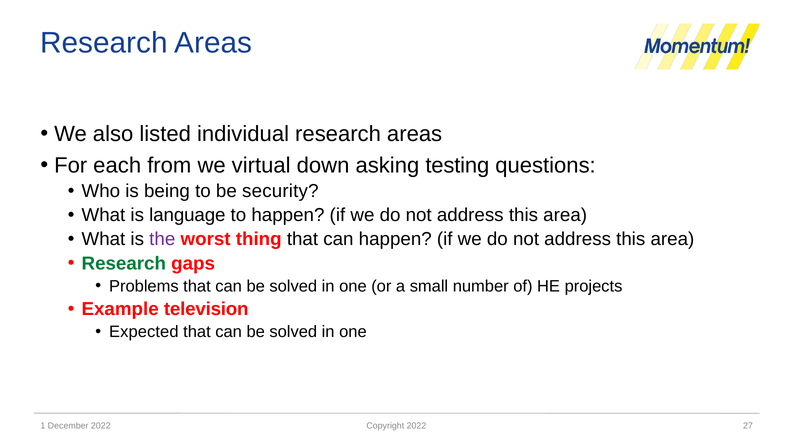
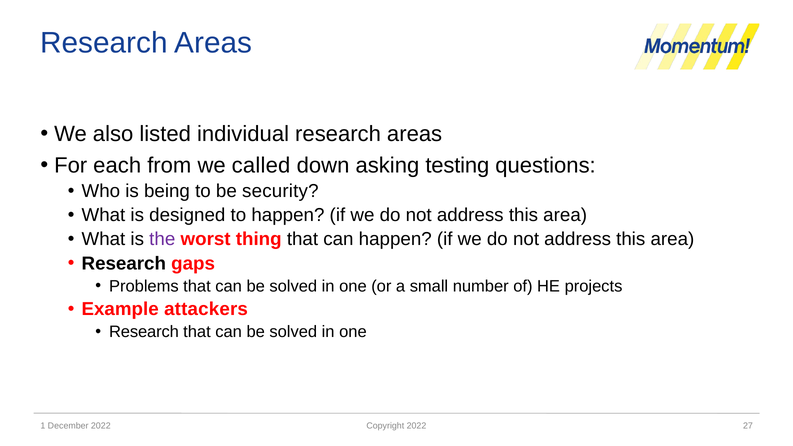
virtual: virtual -> called
language: language -> designed
Research at (124, 263) colour: green -> black
television: television -> attackers
Expected at (144, 332): Expected -> Research
